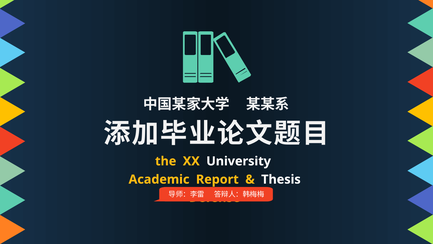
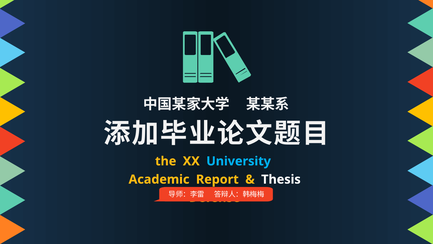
University colour: white -> light blue
